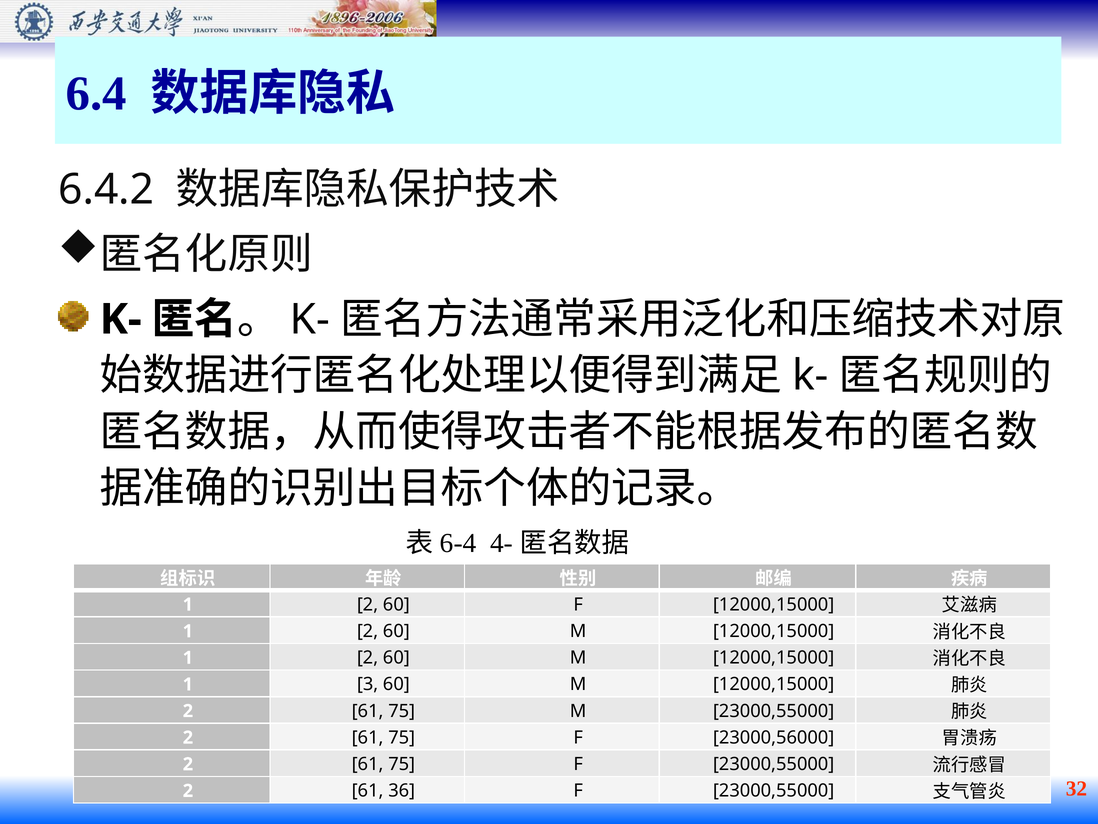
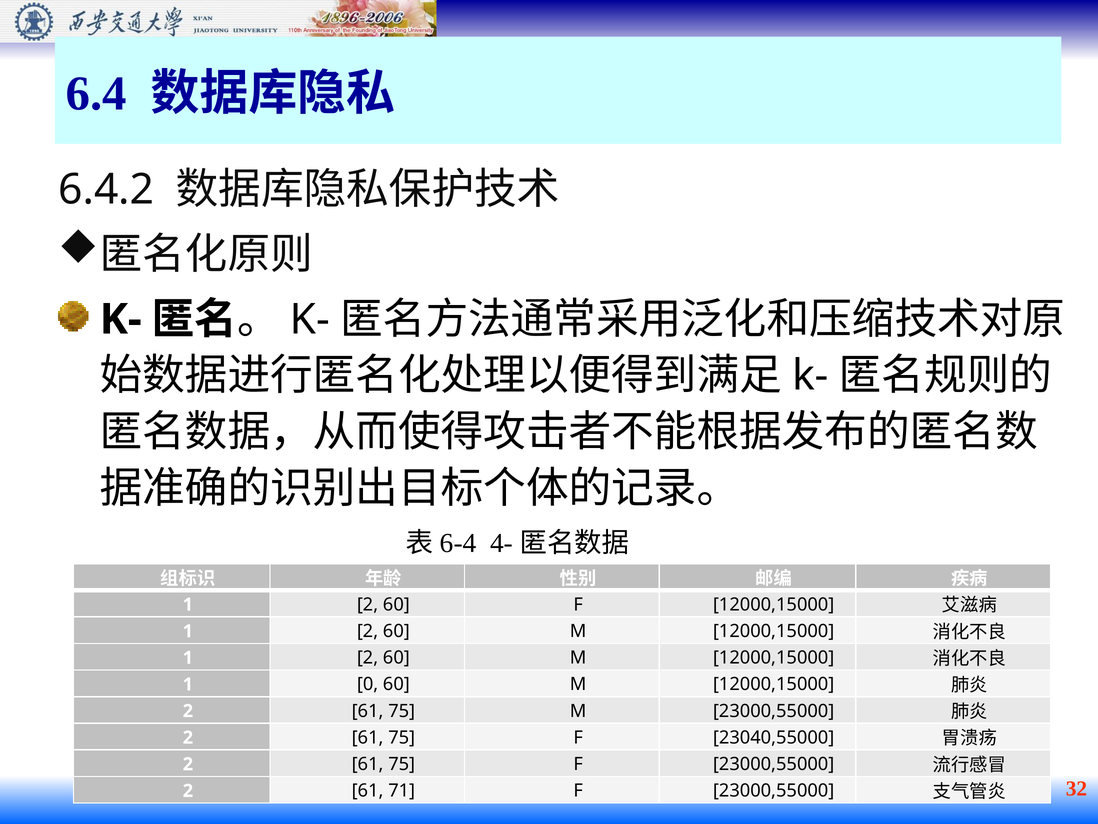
3: 3 -> 0
23000,56000: 23000,56000 -> 23040,55000
36: 36 -> 71
